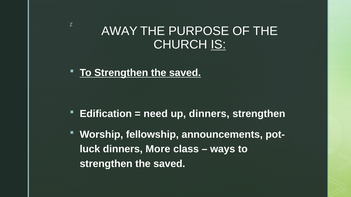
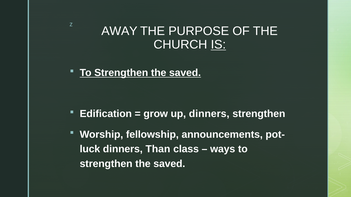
need: need -> grow
More: More -> Than
